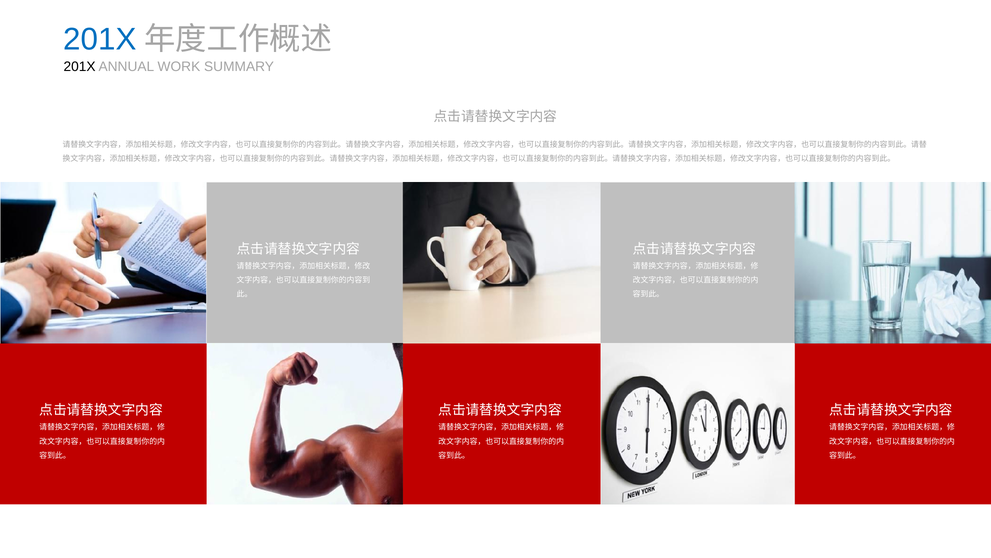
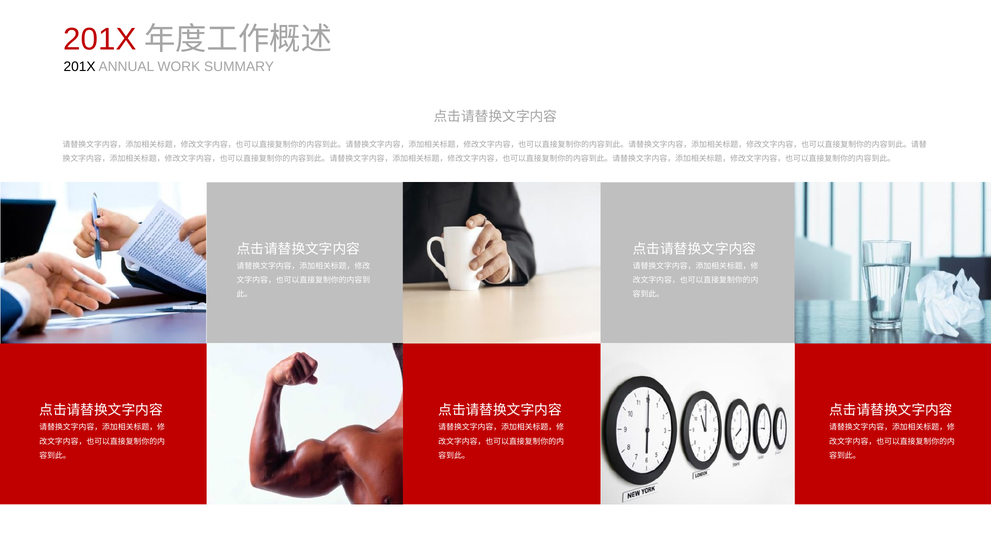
201X at (100, 39) colour: blue -> red
